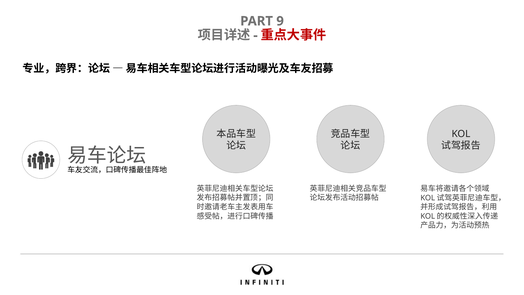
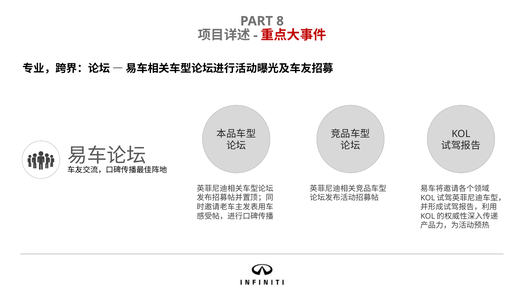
9: 9 -> 8
